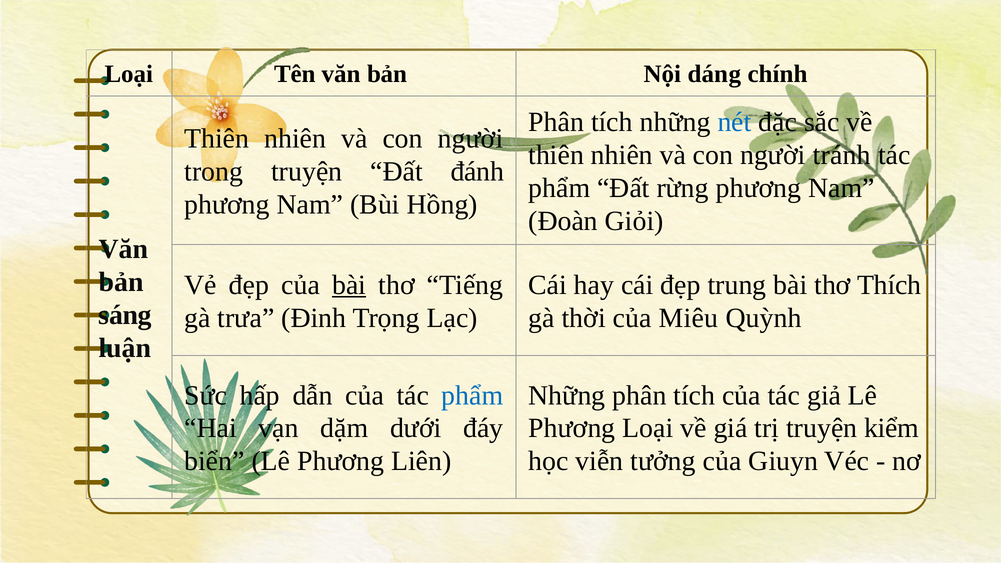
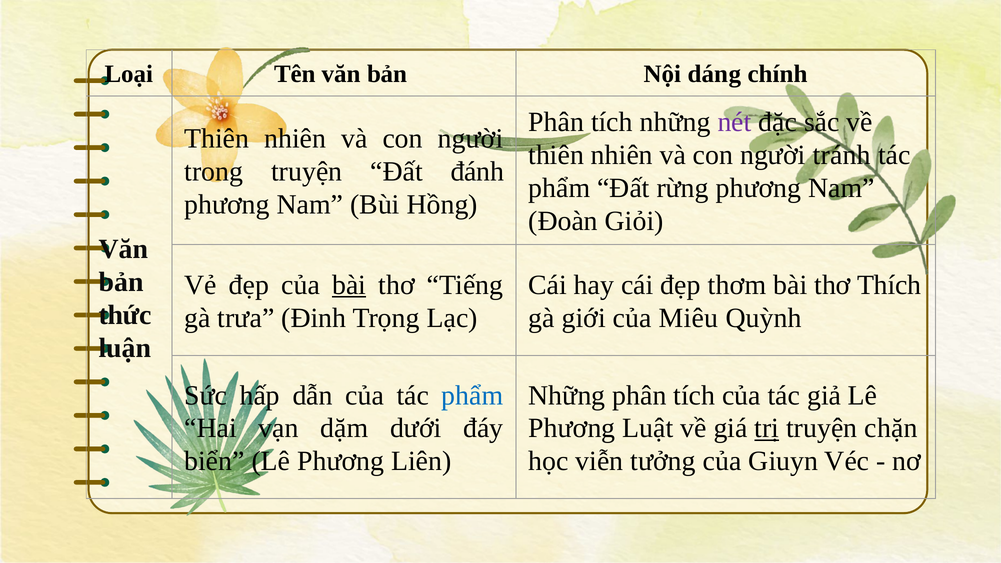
nét colour: blue -> purple
trung: trung -> thơm
sáng: sáng -> thức
thời: thời -> giới
Phương Loại: Loại -> Luật
trị underline: none -> present
kiểm: kiểm -> chặn
